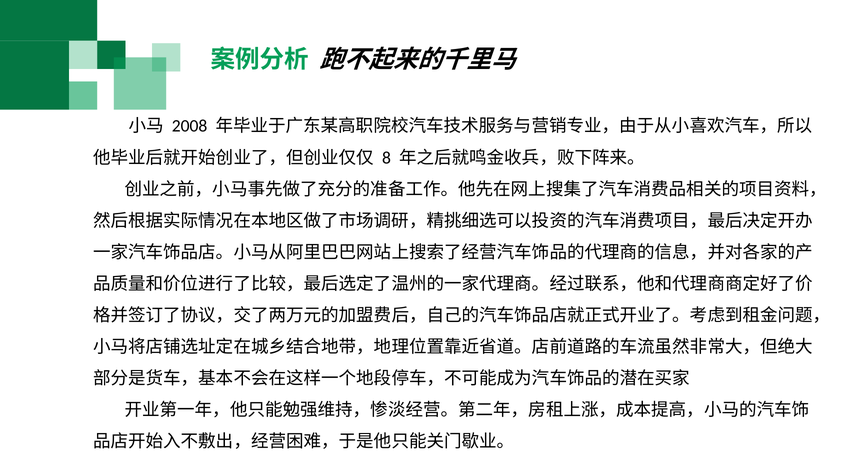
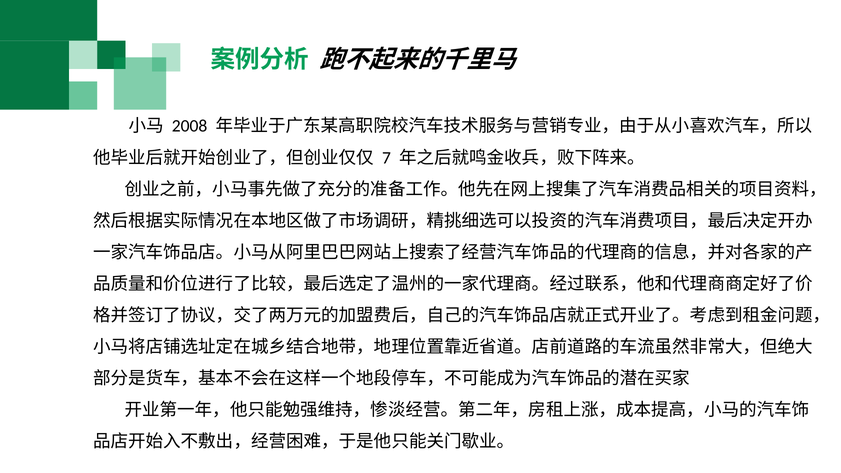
8: 8 -> 7
